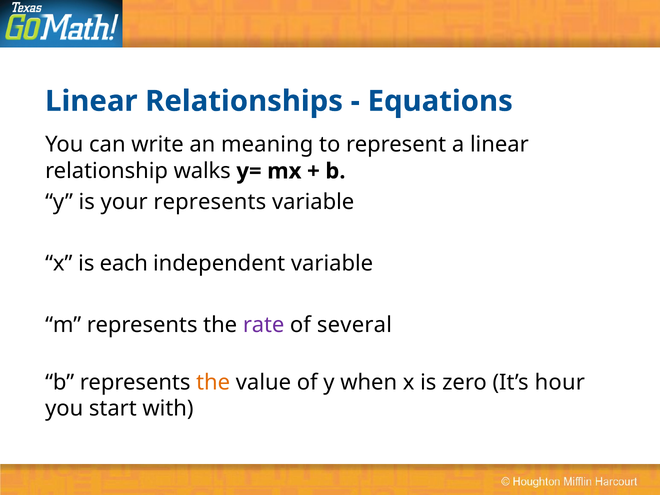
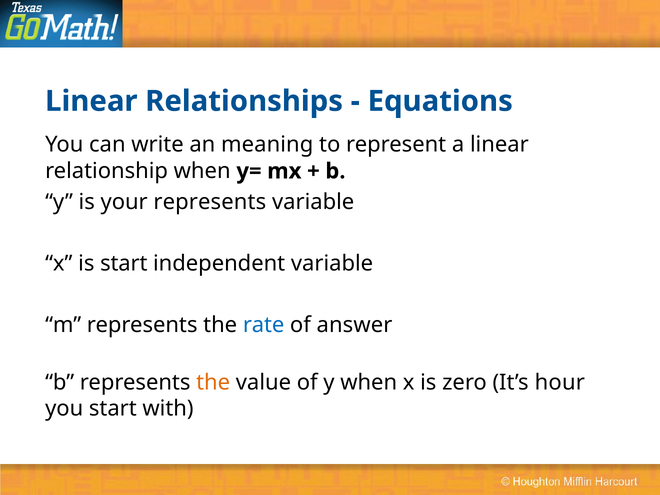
relationship walks: walks -> when
is each: each -> start
rate colour: purple -> blue
several: several -> answer
